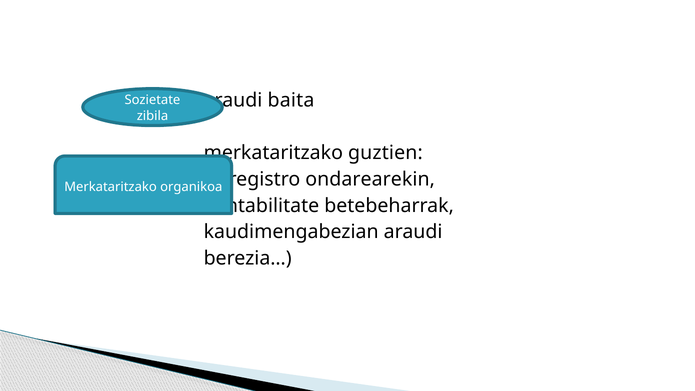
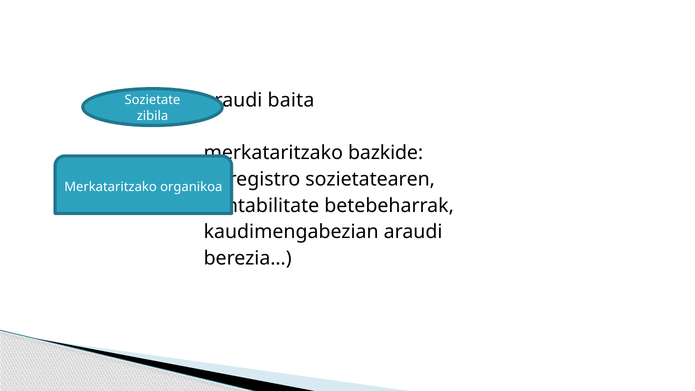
guztien: guztien -> bazkide
ondarearekin: ondarearekin -> sozietatearen
